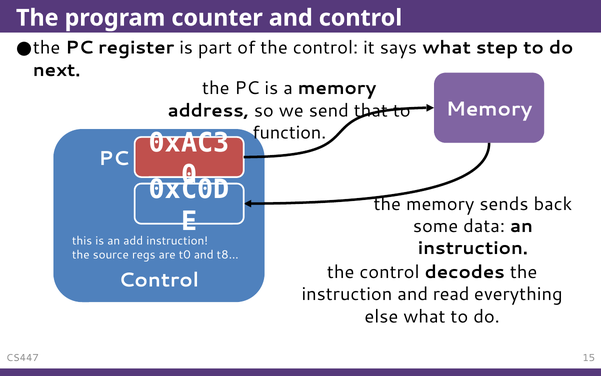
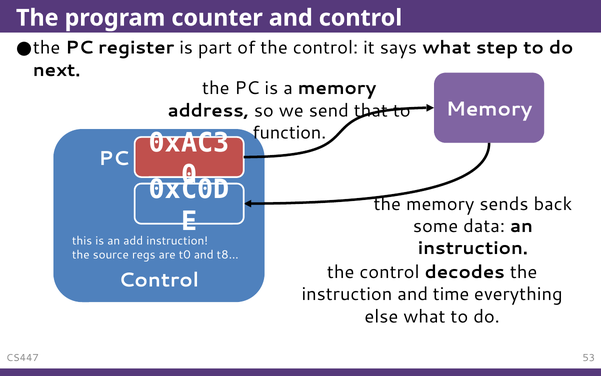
read: read -> time
15: 15 -> 53
